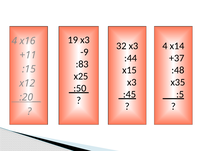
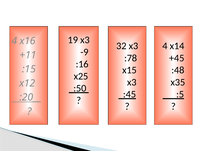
:44: :44 -> :78
+37: +37 -> +45
:83: :83 -> :16
